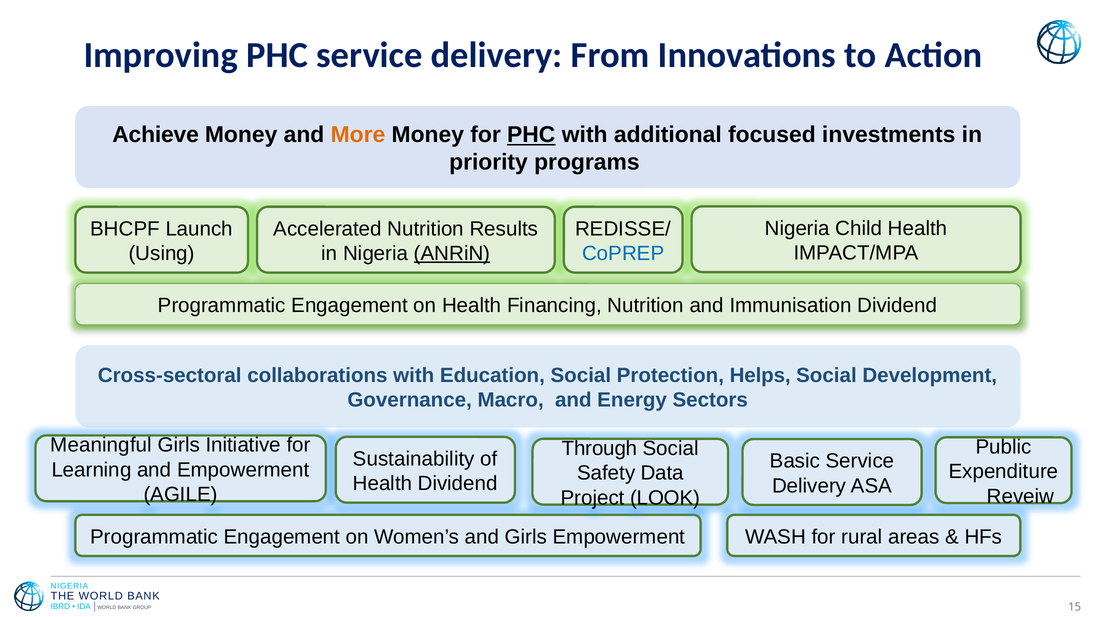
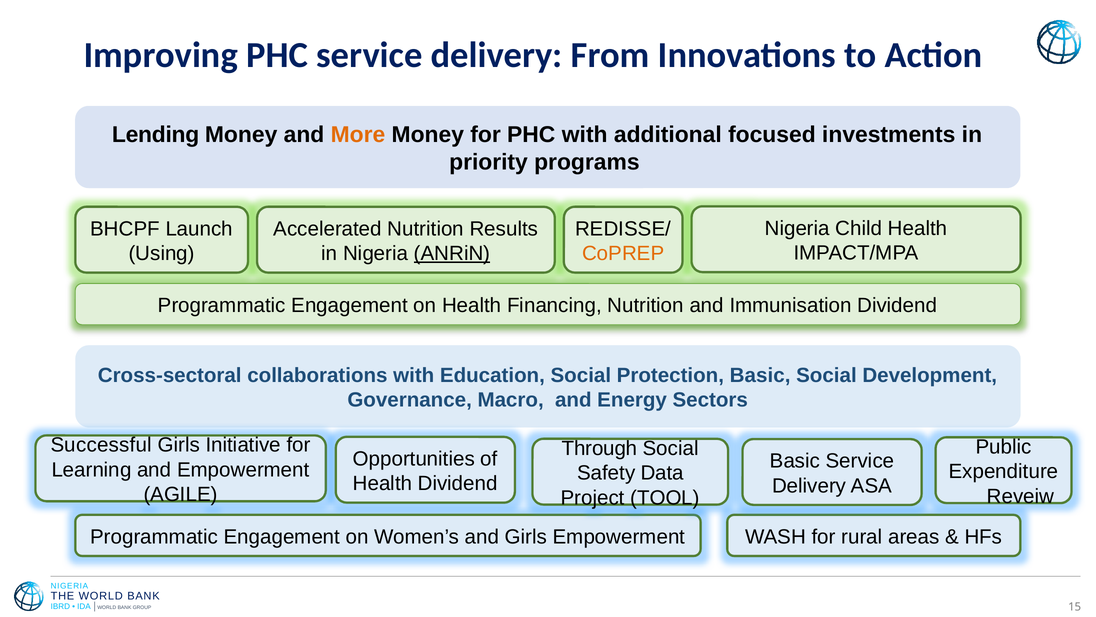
Achieve: Achieve -> Lending
PHC at (531, 135) underline: present -> none
CoPREP colour: blue -> orange
Protection Helps: Helps -> Basic
Meaningful: Meaningful -> Successful
Sustainability: Sustainability -> Opportunities
LOOK: LOOK -> TOOL
